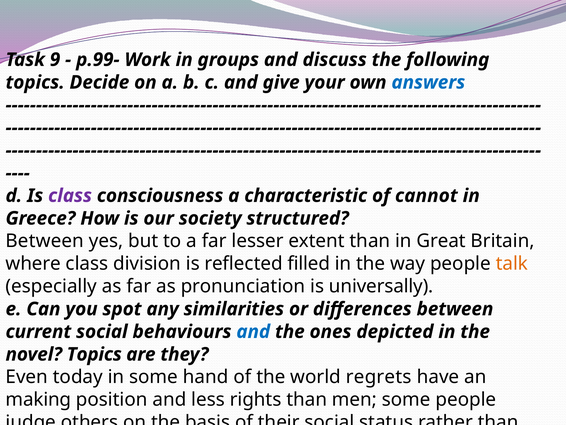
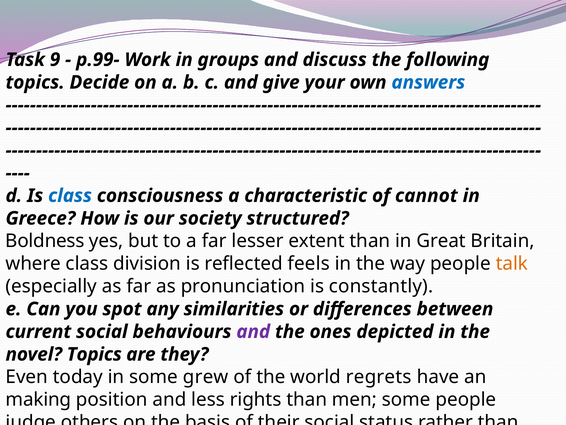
class at (70, 195) colour: purple -> blue
Between at (45, 241): Between -> Boldness
filled: filled -> feels
universally: universally -> constantly
and at (253, 331) colour: blue -> purple
hand: hand -> grew
